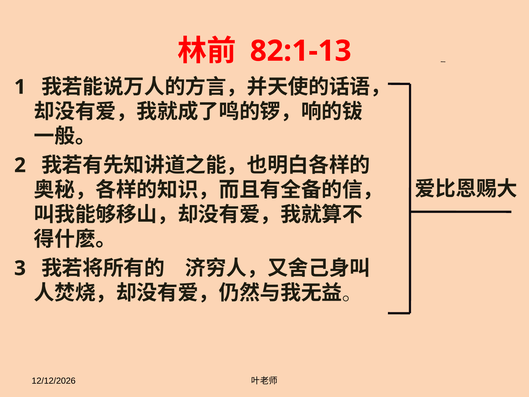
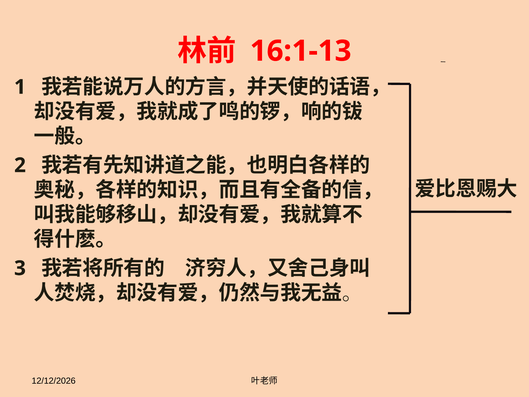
82:1-13: 82:1-13 -> 16:1-13
